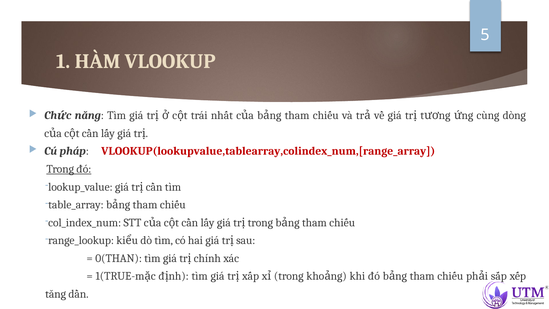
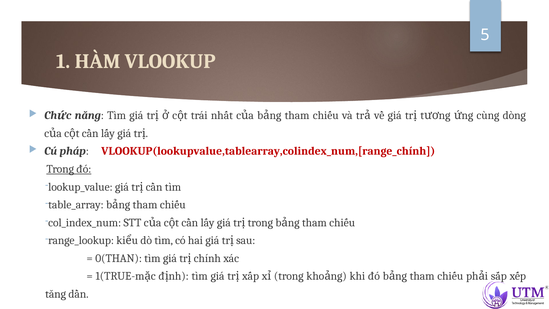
VLOOKUP(lookupvalue,tablearray,colindex_num,[range_array: VLOOKUP(lookupvalue,tablearray,colindex_num,[range_array -> VLOOKUP(lookupvalue,tablearray,colindex_num,[range_chính
